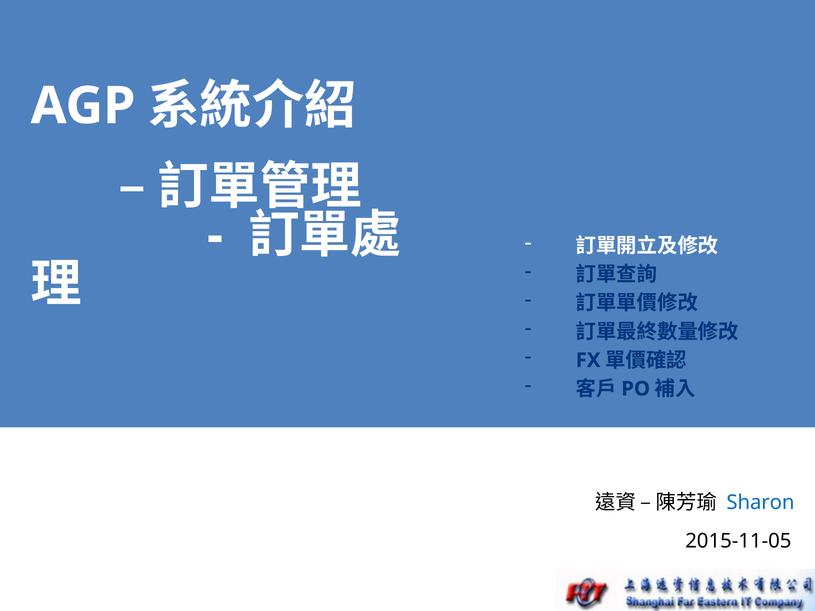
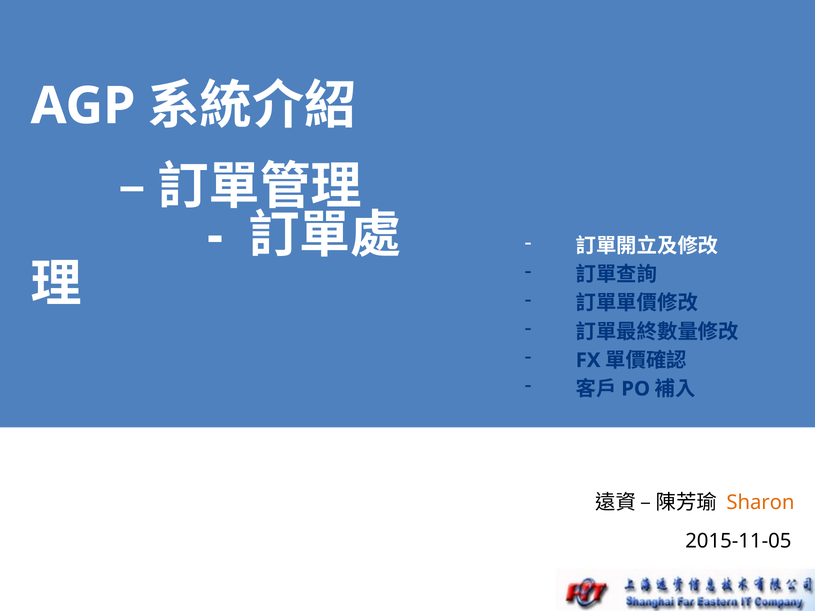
Sharon colour: blue -> orange
